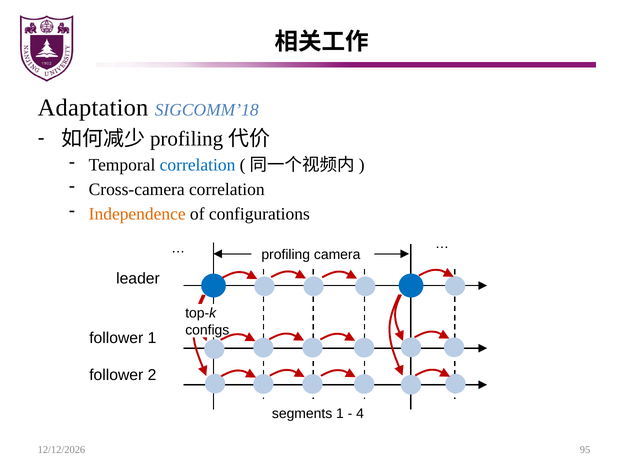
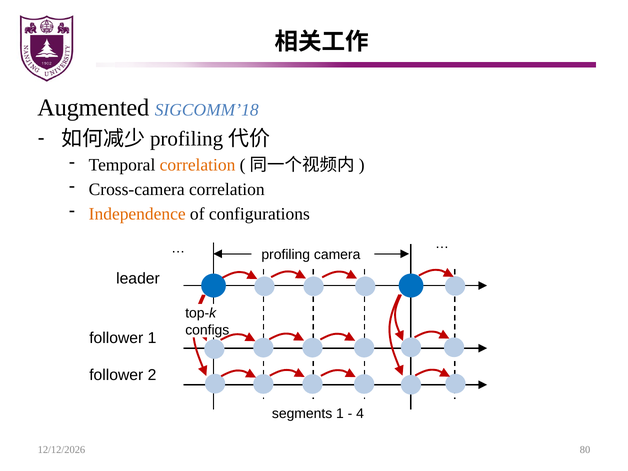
Adaptation: Adaptation -> Augmented
correlation at (198, 165) colour: blue -> orange
95: 95 -> 80
